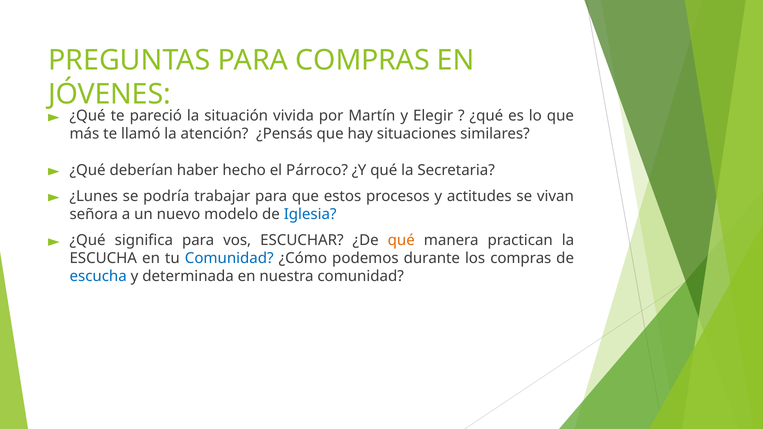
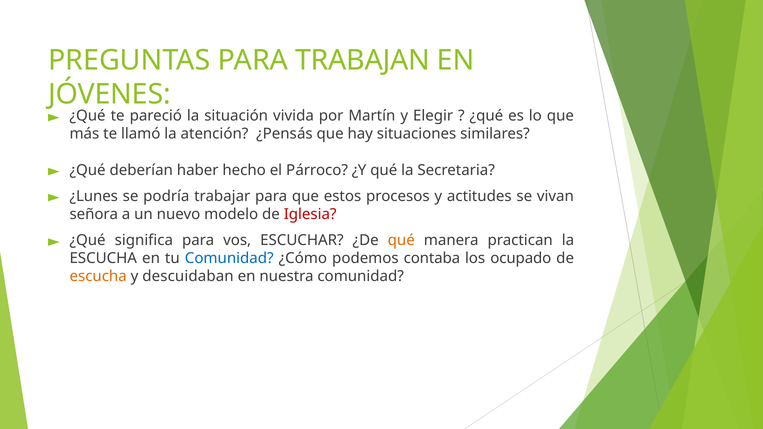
PARA COMPRAS: COMPRAS -> TRABAJAN
Iglesia colour: blue -> red
durante: durante -> contaba
los compras: compras -> ocupado
escucha at (98, 277) colour: blue -> orange
determinada: determinada -> descuidaban
